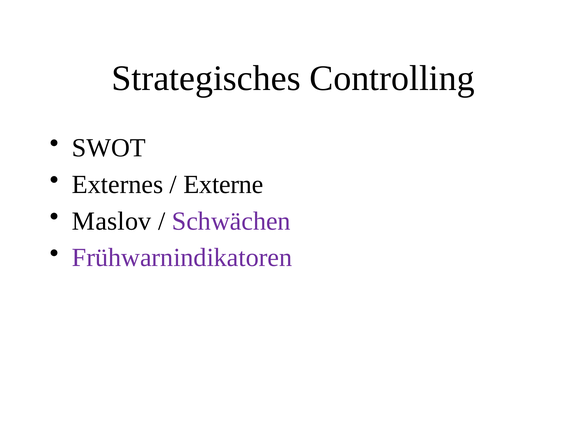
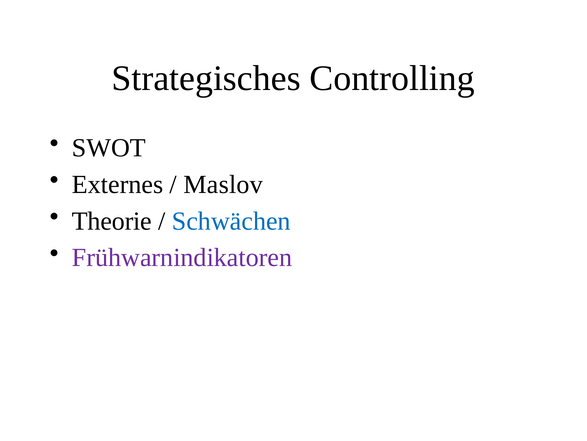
Externe: Externe -> Maslov
Maslov: Maslov -> Theorie
Schwächen colour: purple -> blue
